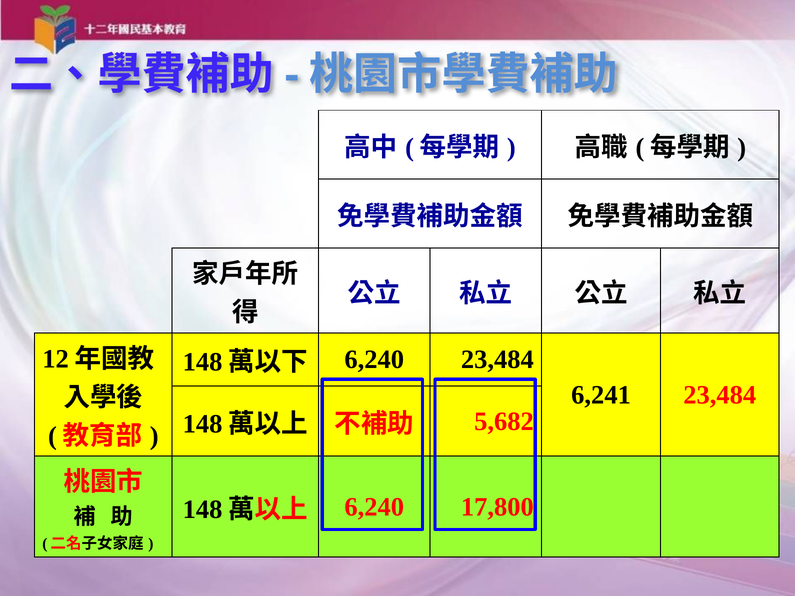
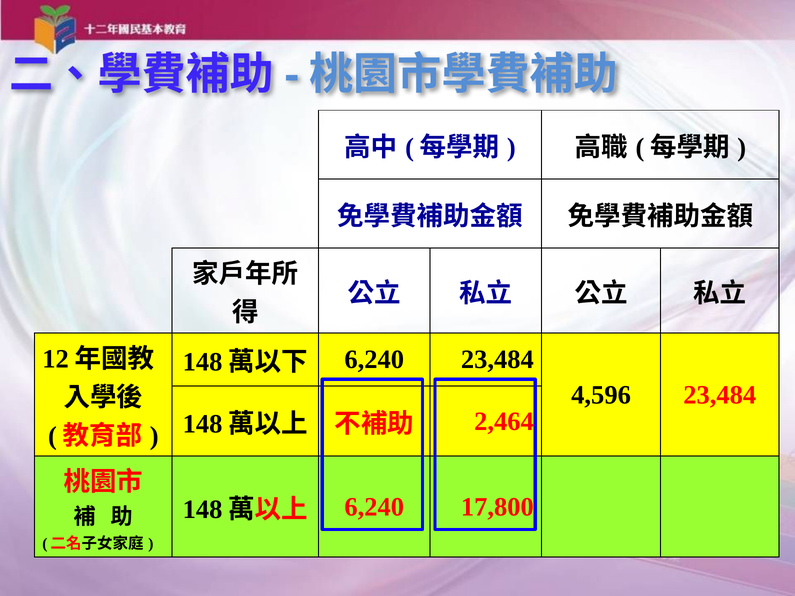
6,241: 6,241 -> 4,596
5,682: 5,682 -> 2,464
